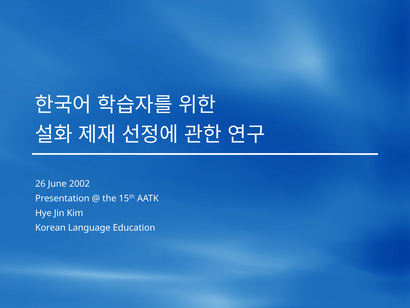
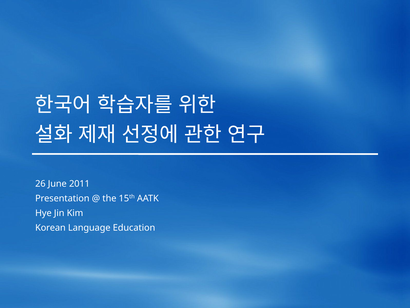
2002: 2002 -> 2011
